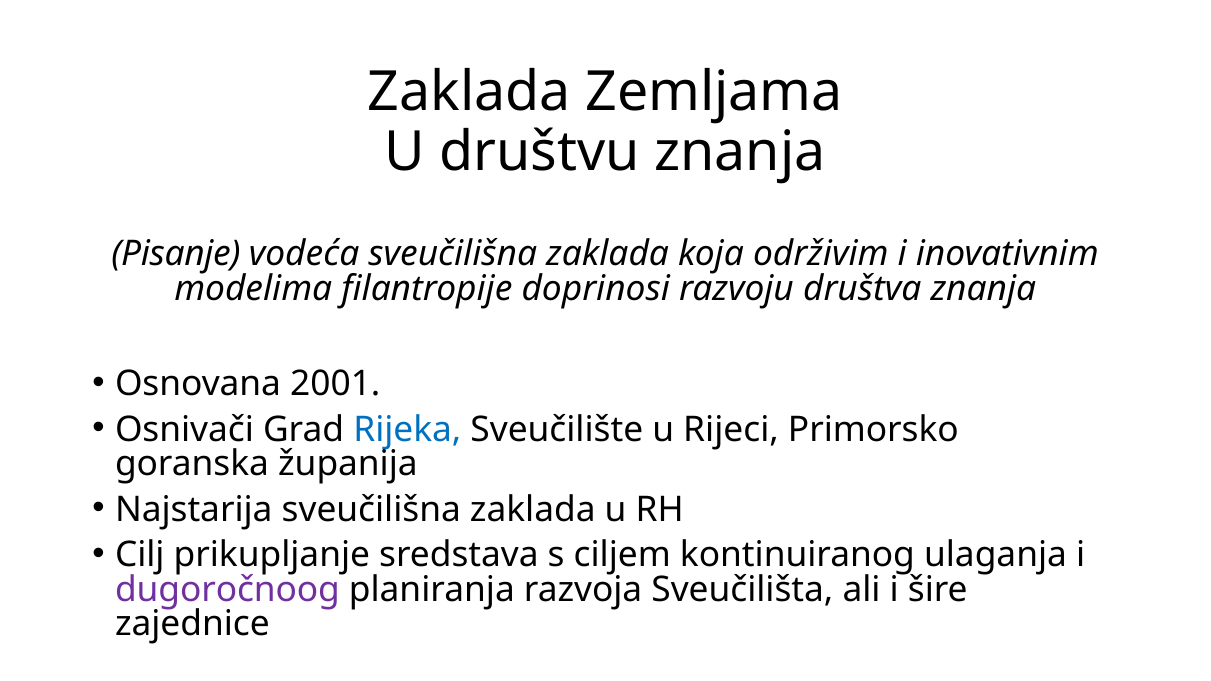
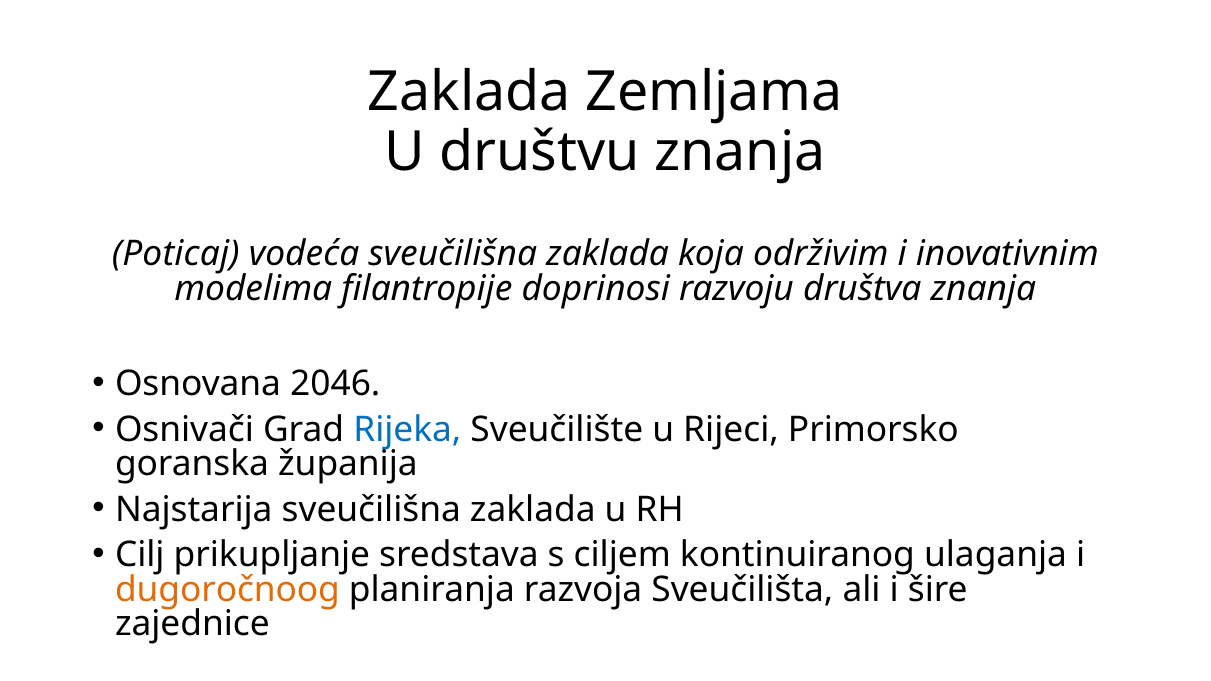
Pisanje: Pisanje -> Poticaj
2001: 2001 -> 2046
dugoročnoog colour: purple -> orange
